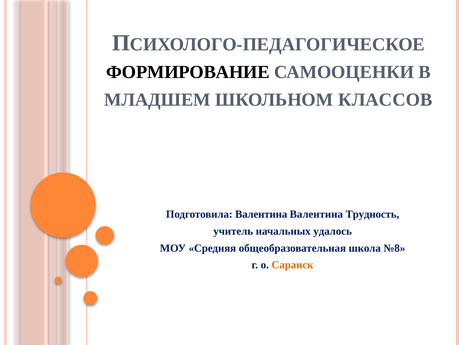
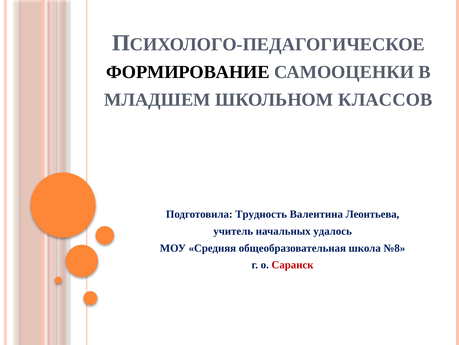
Подготовила Валентина: Валентина -> Трудность
Трудность: Трудность -> Леонтьева
Саранск colour: orange -> red
